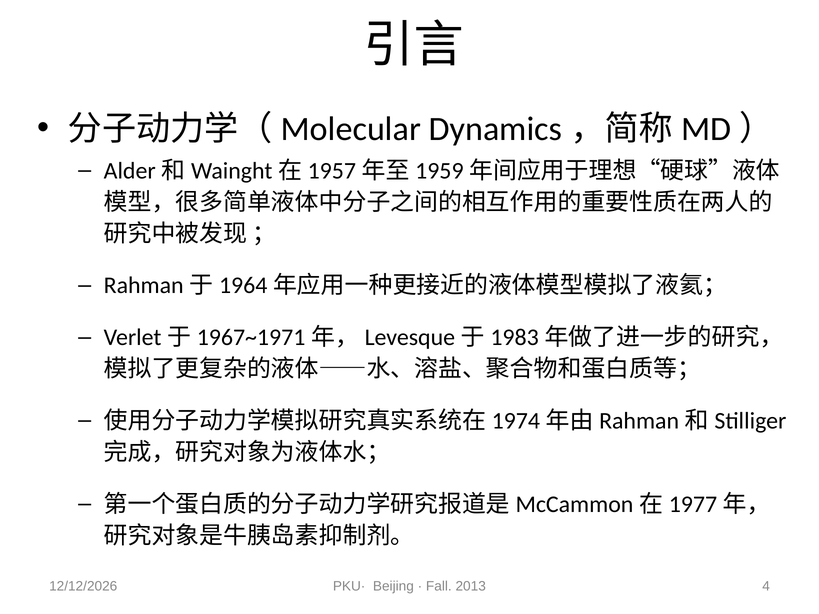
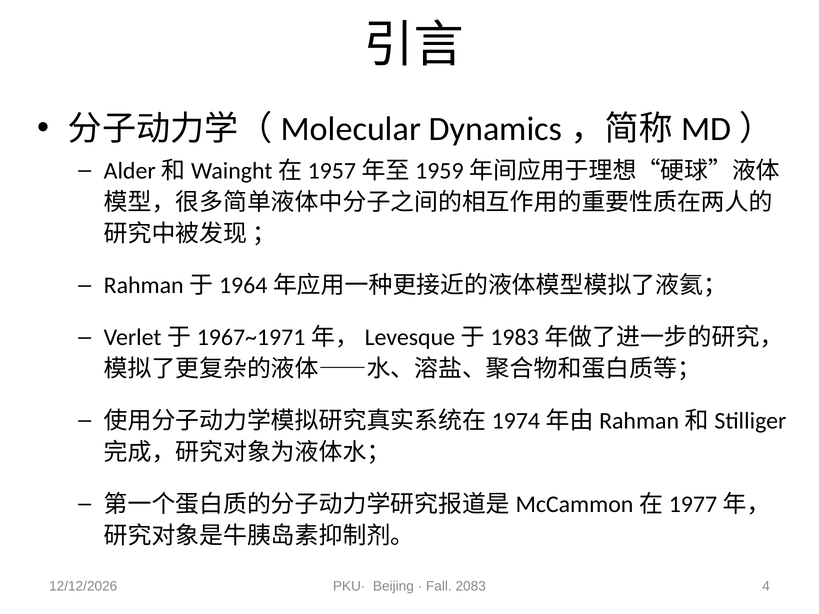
2013: 2013 -> 2083
